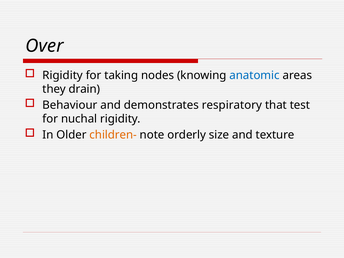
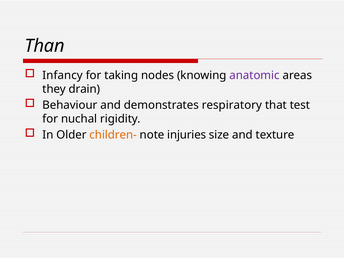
Over: Over -> Than
Rigidity at (63, 75): Rigidity -> Infancy
anatomic colour: blue -> purple
orderly: orderly -> injuries
